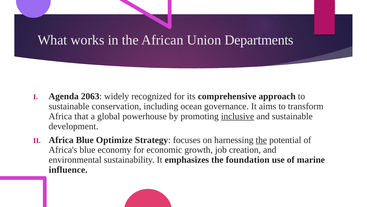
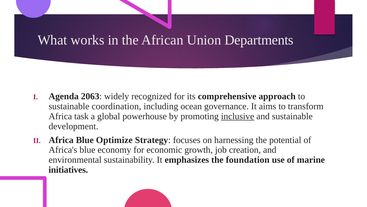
conservation: conservation -> coordination
that: that -> task
the at (261, 140) underline: present -> none
influence: influence -> initiatives
